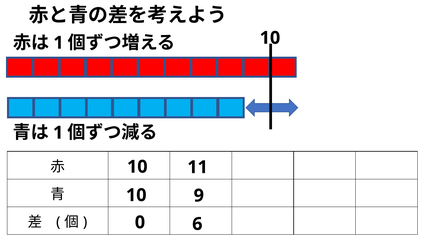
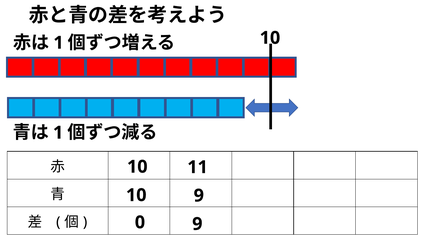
0 6: 6 -> 9
